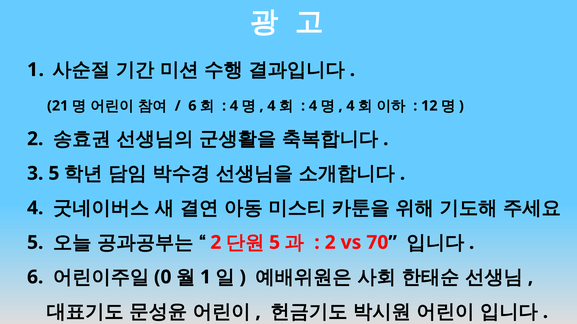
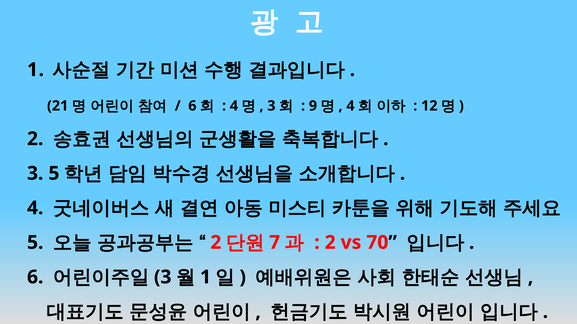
4 at (271, 106): 4 -> 3
4 at (313, 106): 4 -> 9
5 at (275, 243): 5 -> 7
0 at (163, 278): 0 -> 3
